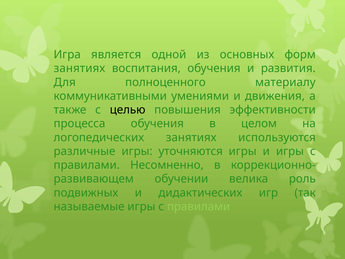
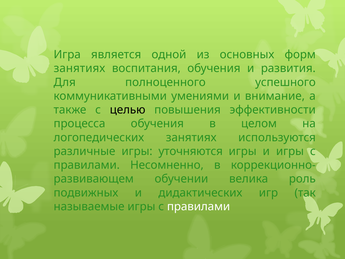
материалу: материалу -> успешного
движения: движения -> внимание
правилами at (199, 206) colour: light green -> white
